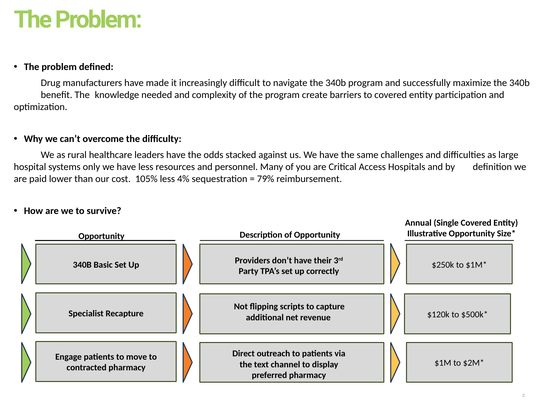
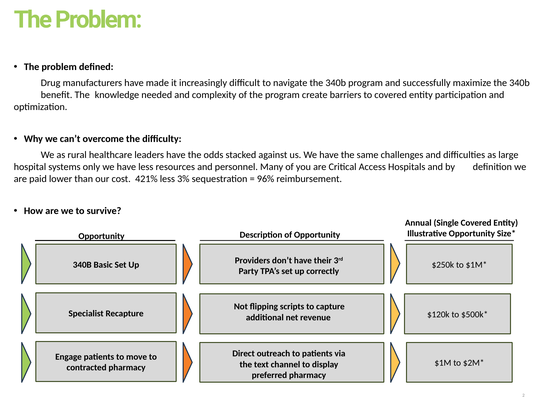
105%: 105% -> 421%
4%: 4% -> 3%
79%: 79% -> 96%
